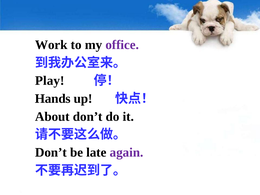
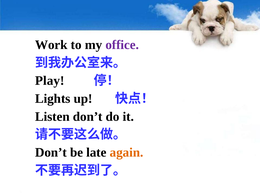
Hands: Hands -> Lights
About: About -> Listen
again colour: purple -> orange
